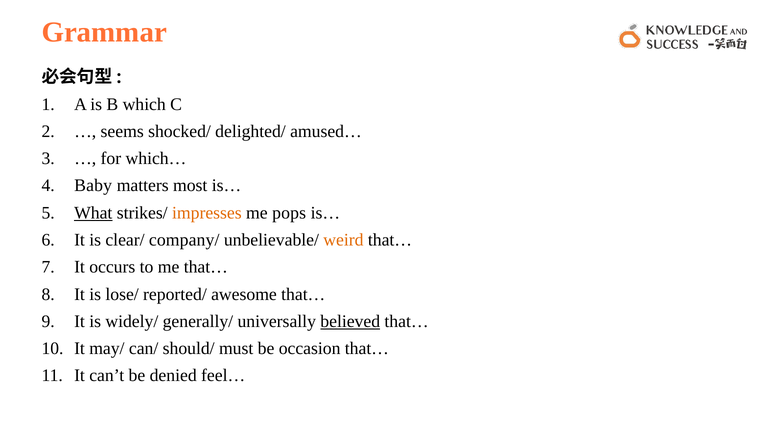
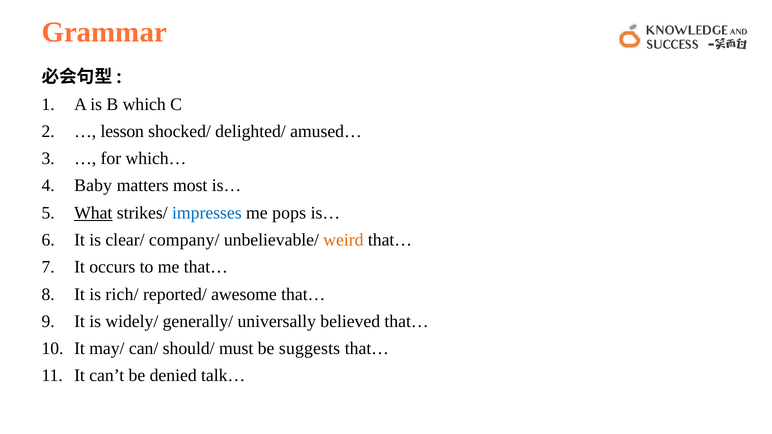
seems: seems -> lesson
impresses colour: orange -> blue
lose/: lose/ -> rich/
believed underline: present -> none
occasion: occasion -> suggests
feel…: feel… -> talk…
